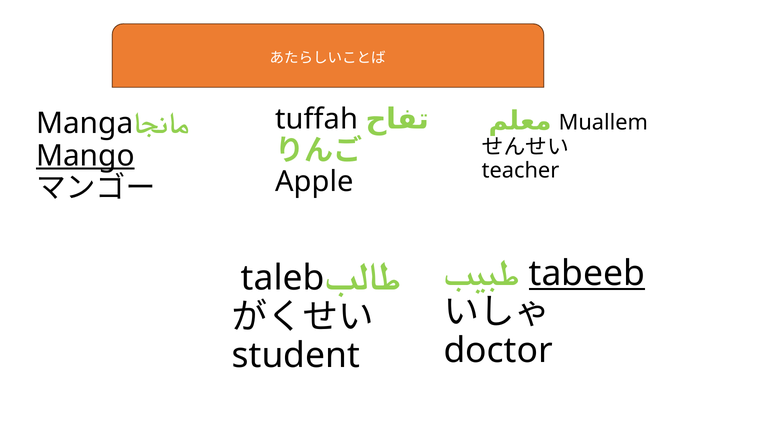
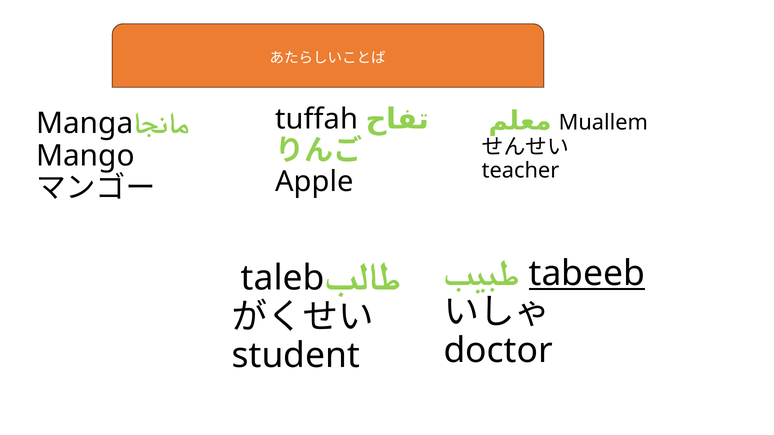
Mango underline: present -> none
